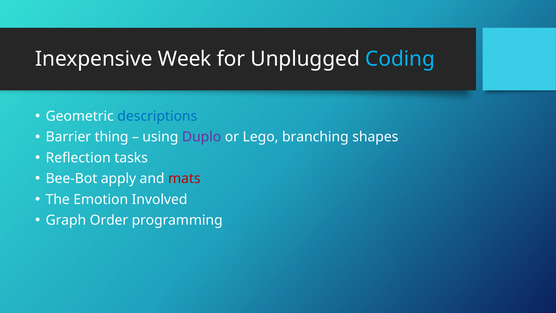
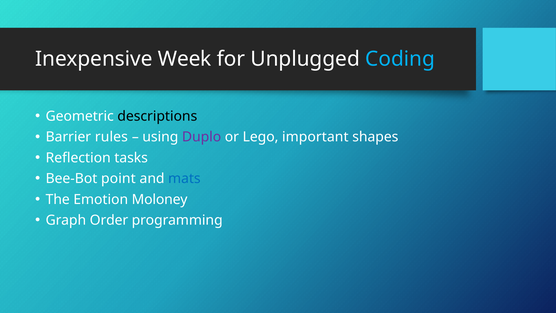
descriptions colour: blue -> black
thing: thing -> rules
branching: branching -> important
apply: apply -> point
mats colour: red -> blue
Involved: Involved -> Moloney
